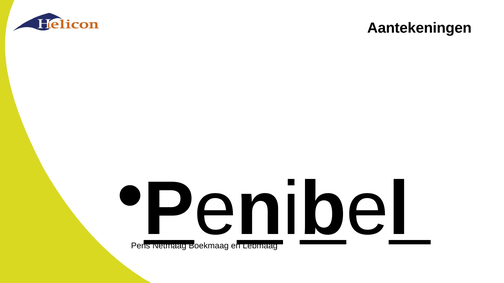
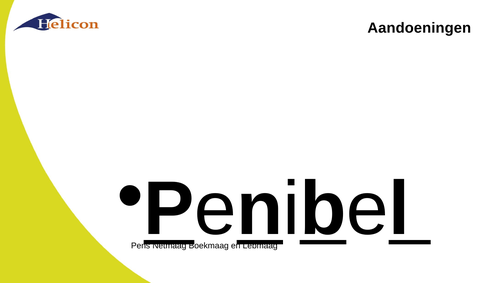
Aantekeningen: Aantekeningen -> Aandoeningen
